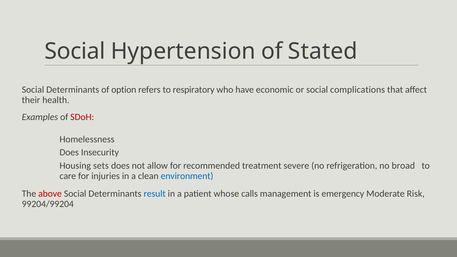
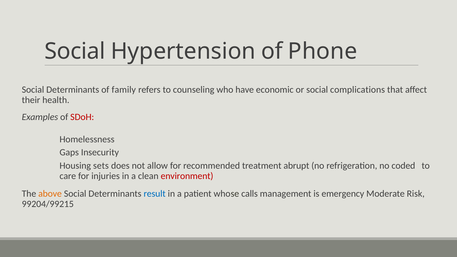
Stated: Stated -> Phone
option: option -> family
respiratory: respiratory -> counseling
Does at (69, 153): Does -> Gaps
severe: severe -> abrupt
broad: broad -> coded
environment colour: blue -> red
above colour: red -> orange
99204/99204: 99204/99204 -> 99204/99215
